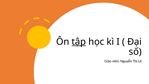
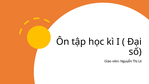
tập underline: present -> none
